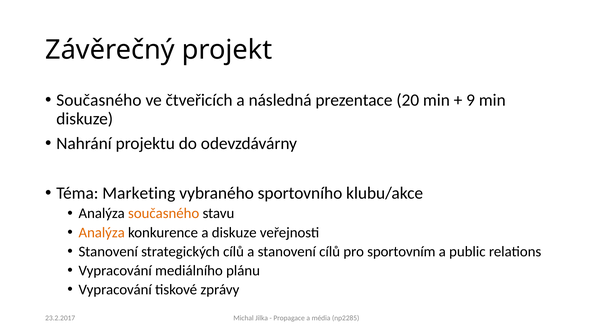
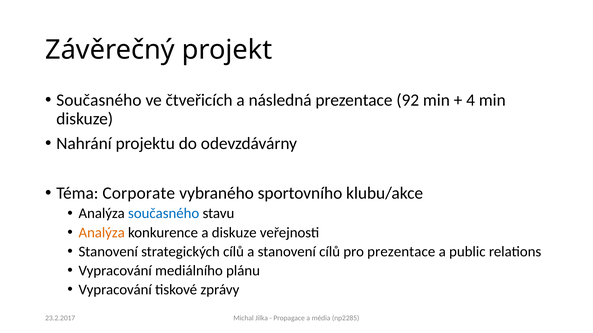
20: 20 -> 92
9: 9 -> 4
Marketing: Marketing -> Corporate
současného at (164, 214) colour: orange -> blue
pro sportovním: sportovním -> prezentace
